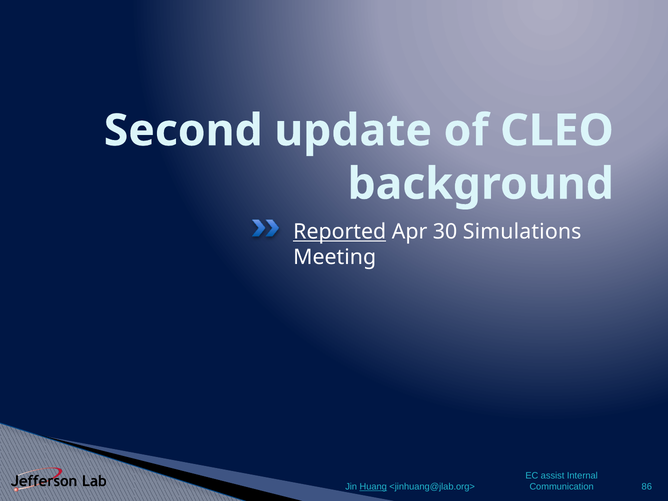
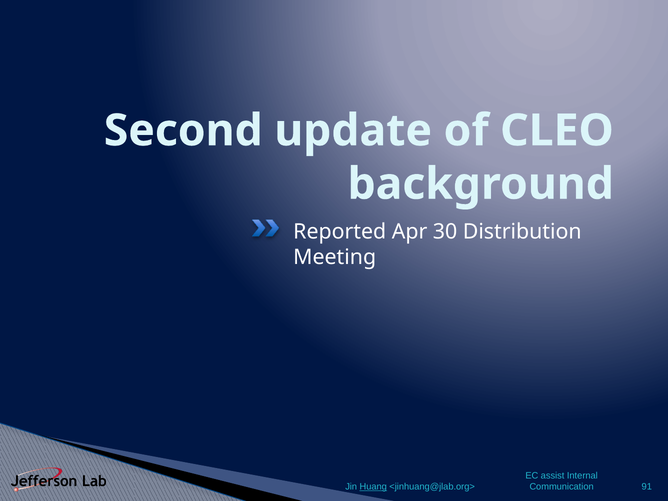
Reported underline: present -> none
Simulations: Simulations -> Distribution
86: 86 -> 91
